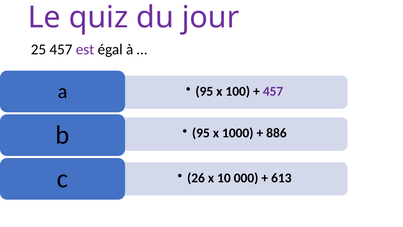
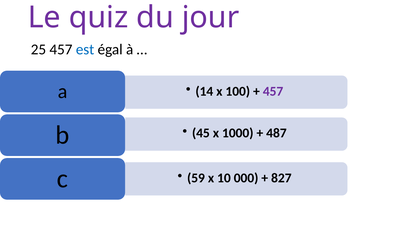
est colour: purple -> blue
95 at (204, 91): 95 -> 14
95 at (201, 133): 95 -> 45
886: 886 -> 487
26: 26 -> 59
613: 613 -> 827
